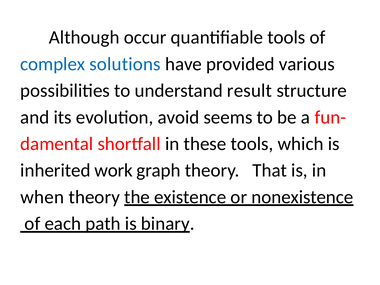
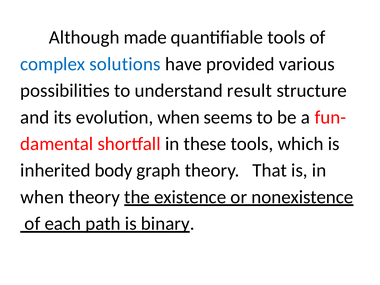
occur: occur -> made
evolution avoid: avoid -> when
work: work -> body
